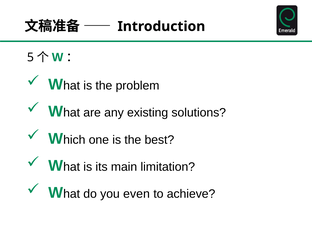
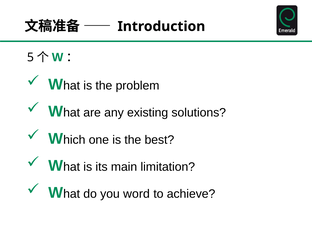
even: even -> word
